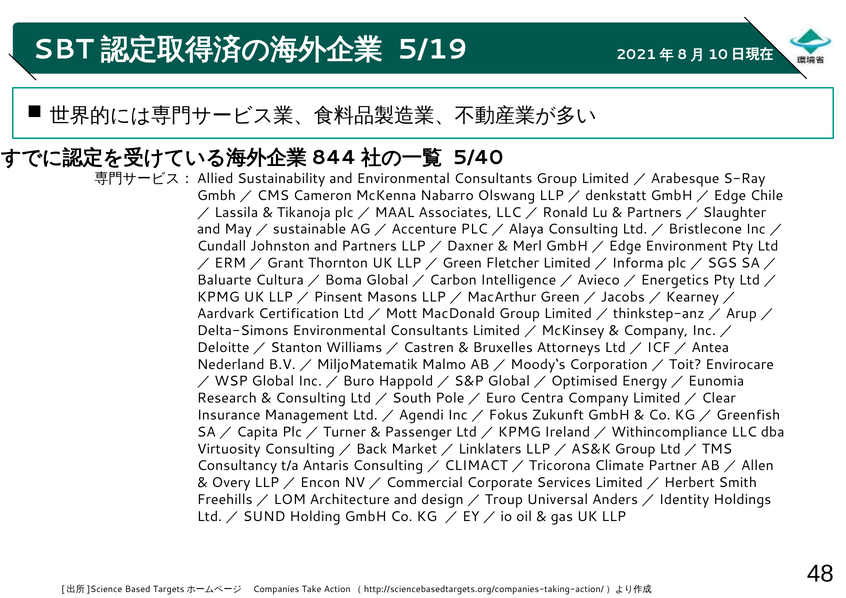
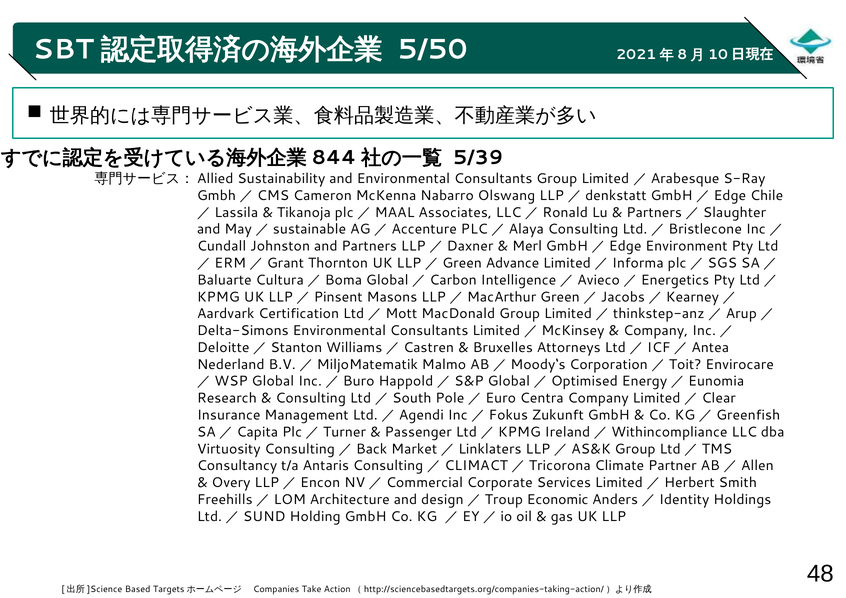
5/19: 5/19 -> 5/50
5/40: 5/40 -> 5/39
Fletcher: Fletcher -> Advance
Universal: Universal -> Economic
